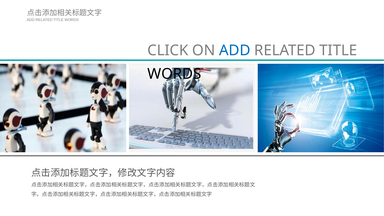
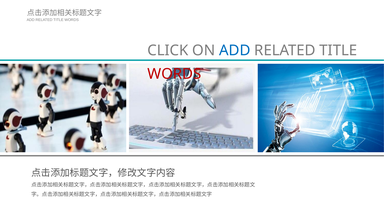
WORDS at (174, 74) colour: black -> red
